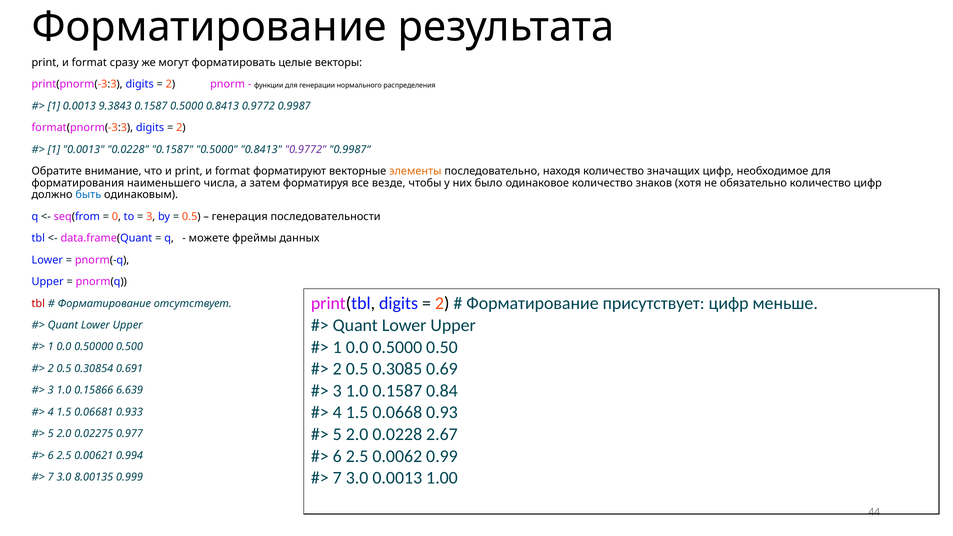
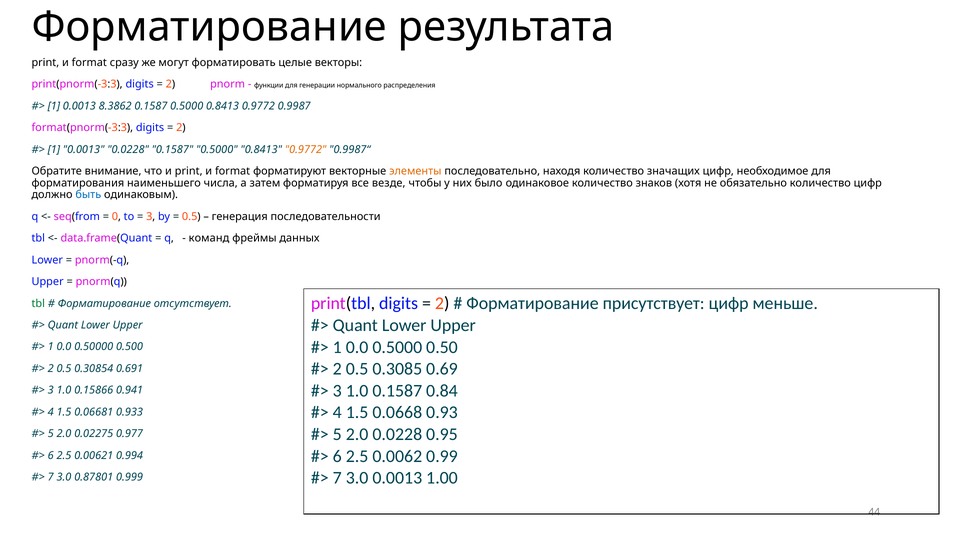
9.3843: 9.3843 -> 8.3862
0.9772 at (306, 150) colour: purple -> orange
можете: можете -> команд
tbl at (38, 303) colour: red -> green
6.639: 6.639 -> 0.941
2.67: 2.67 -> 0.95
8.00135: 8.00135 -> 0.87801
